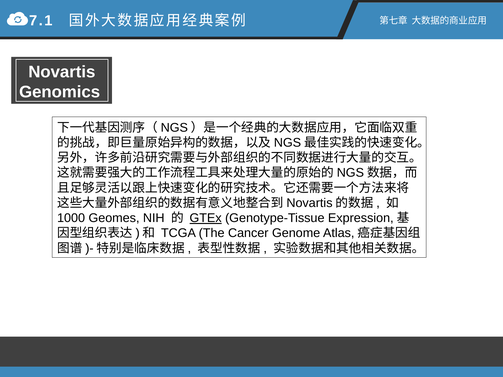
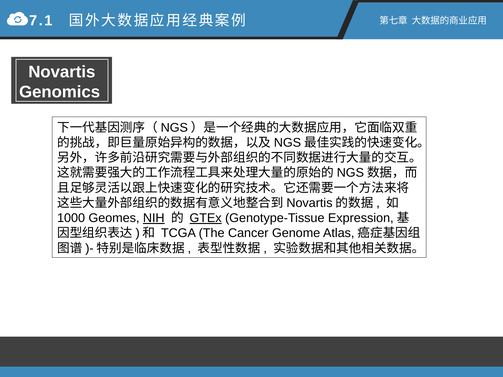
NIH underline: none -> present
